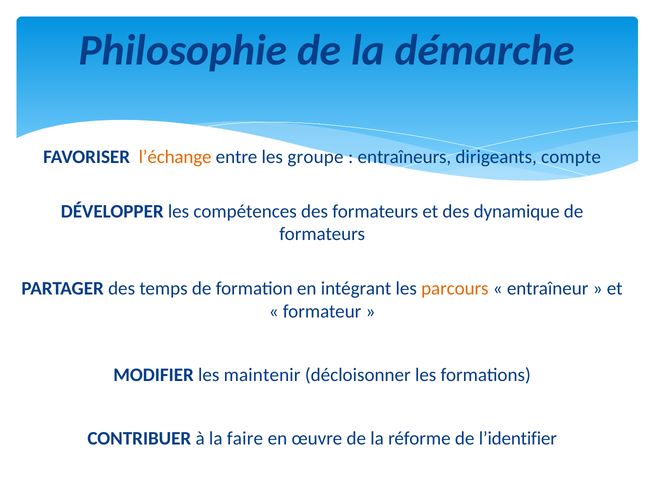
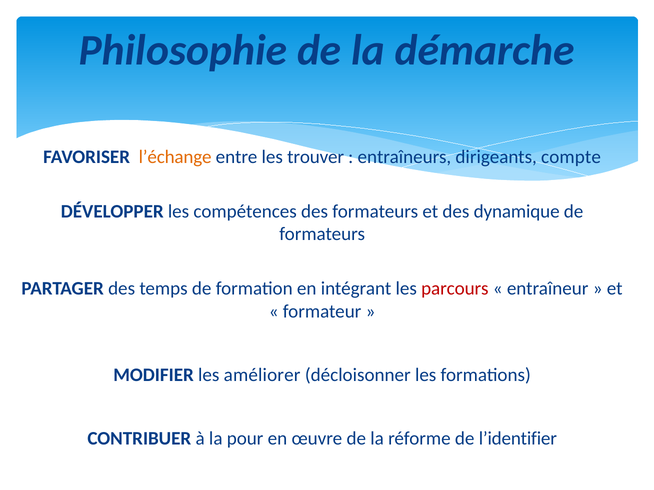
groupe: groupe -> trouver
parcours colour: orange -> red
maintenir: maintenir -> améliorer
faire: faire -> pour
